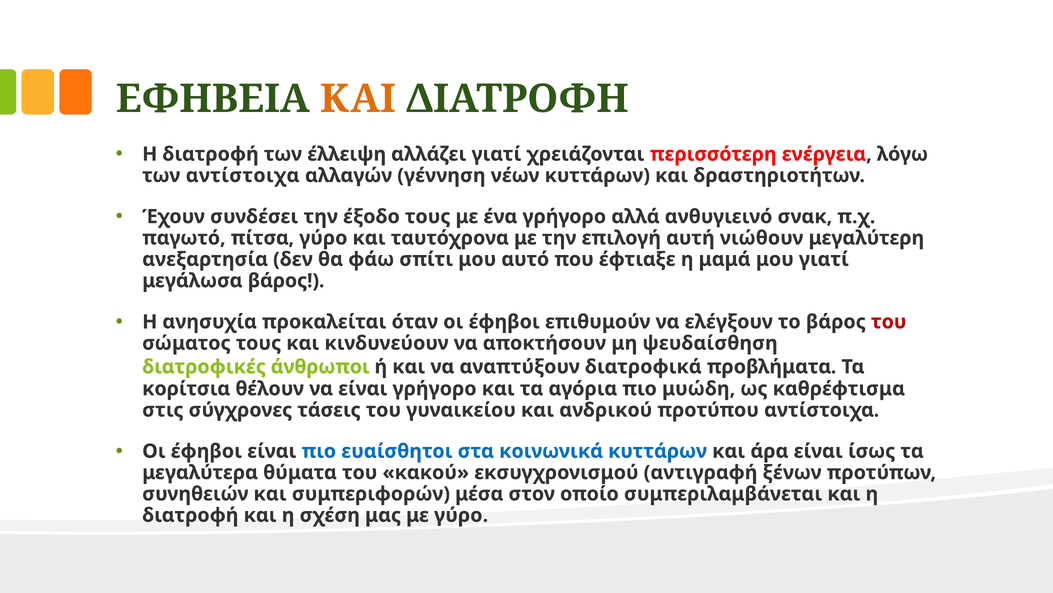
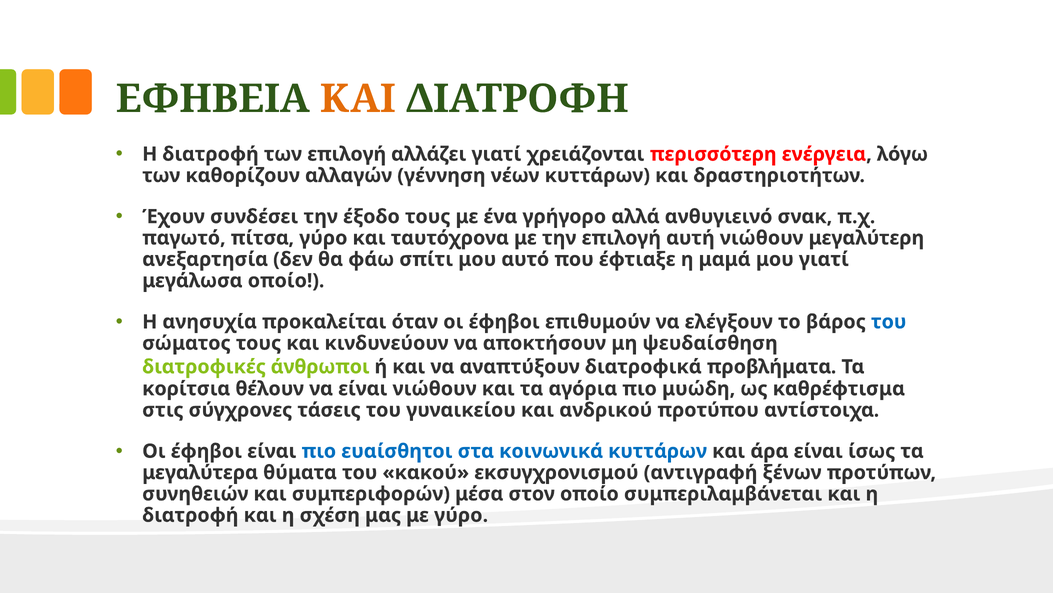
των έλλειψη: έλλειψη -> επιλογή
των αντίστοιχα: αντίστοιχα -> καθορίζουν
μεγάλωσα βάρος: βάρος -> οποίο
του at (889, 322) colour: red -> blue
είναι γρήγορο: γρήγορο -> νιώθουν
